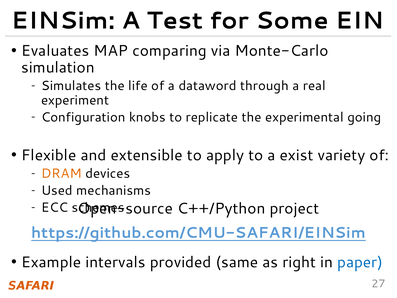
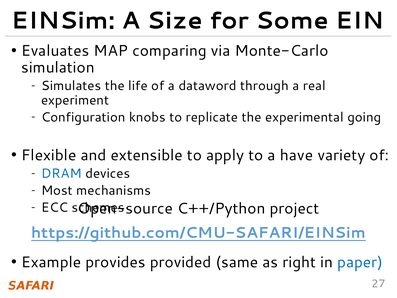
Test: Test -> Size
exist: exist -> have
DRAM colour: orange -> blue
Used: Used -> Most
intervals: intervals -> provides
